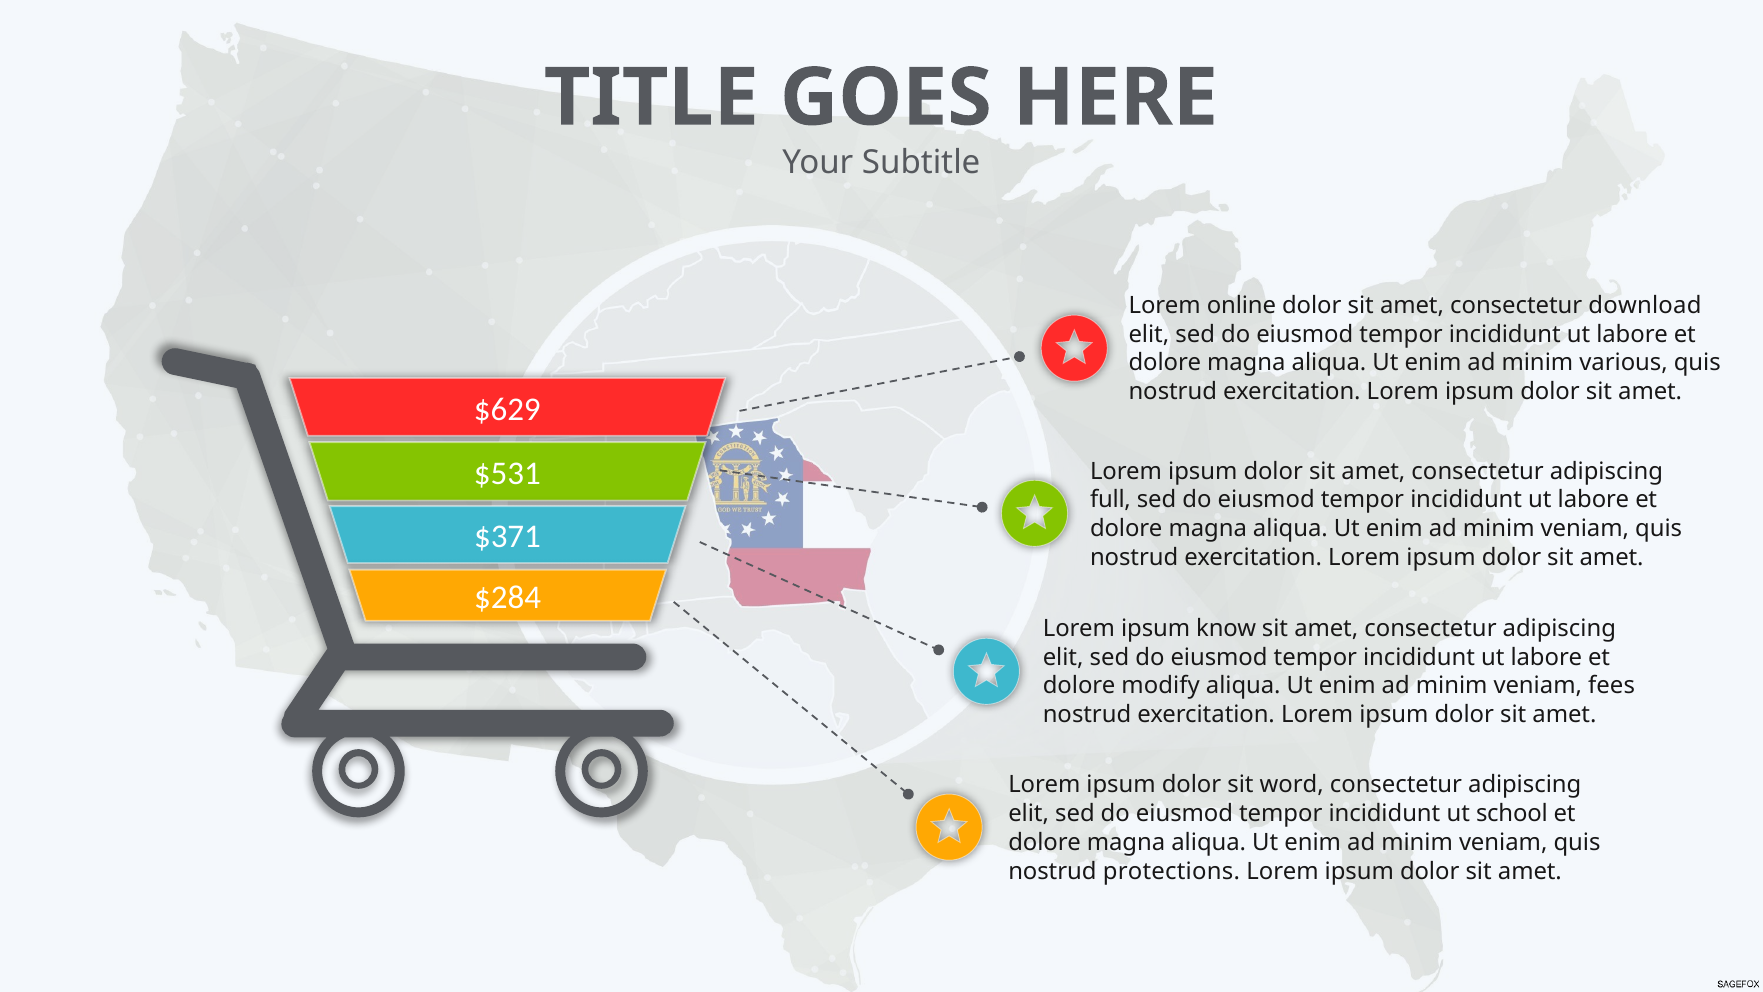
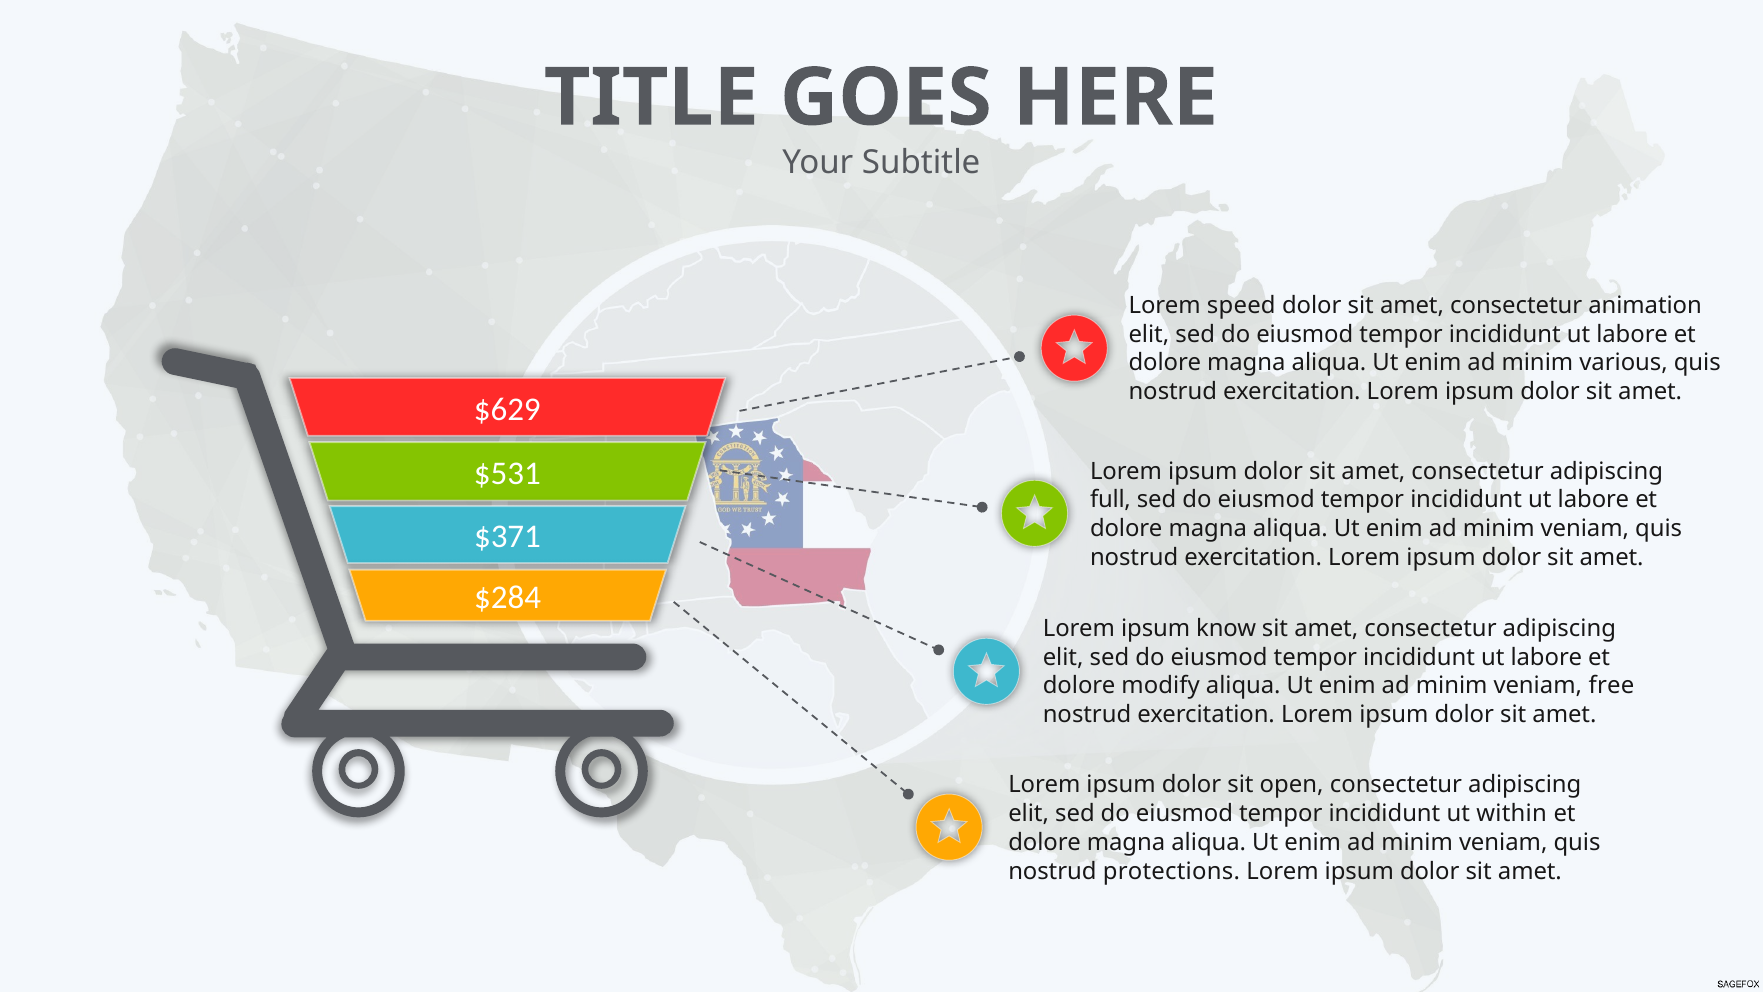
online: online -> speed
download: download -> animation
fees: fees -> free
word: word -> open
school: school -> within
